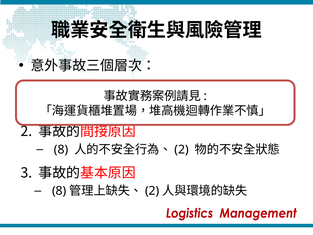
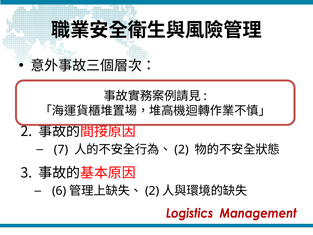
8 at (61, 149): 8 -> 7
8 at (59, 191): 8 -> 6
